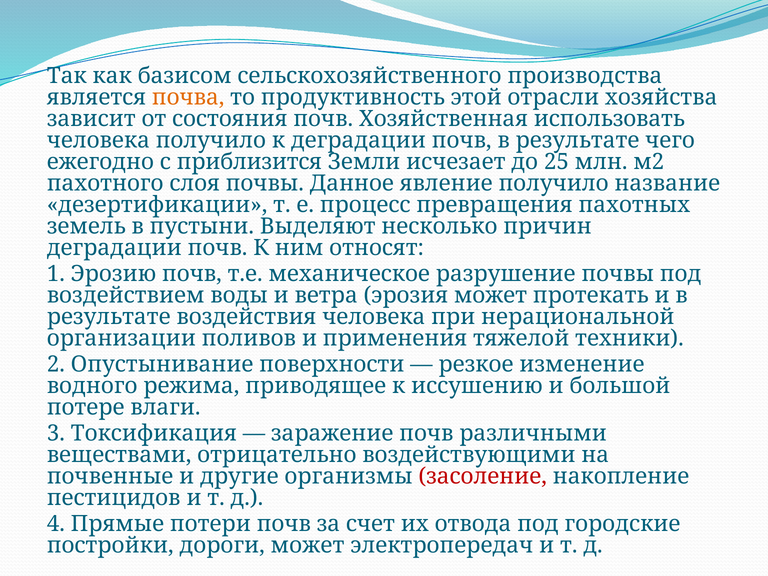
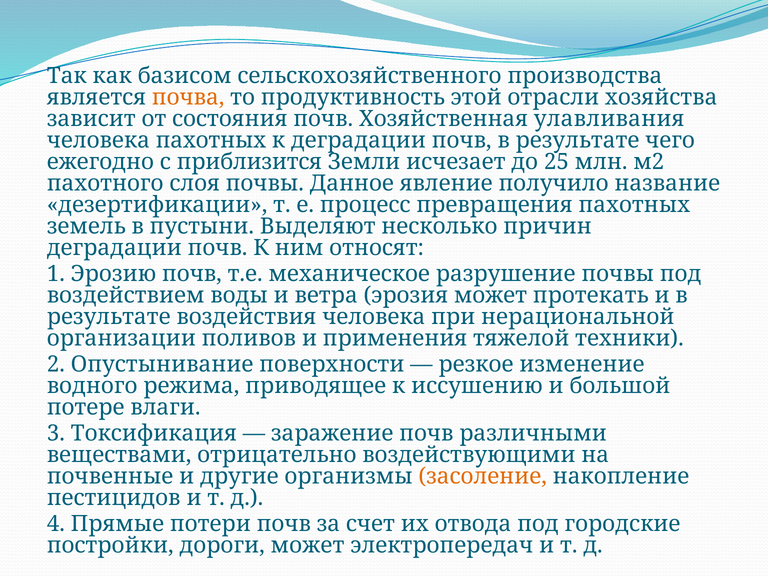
использовать: использовать -> улавливания
человека получило: получило -> пахотных
засоление colour: red -> orange
